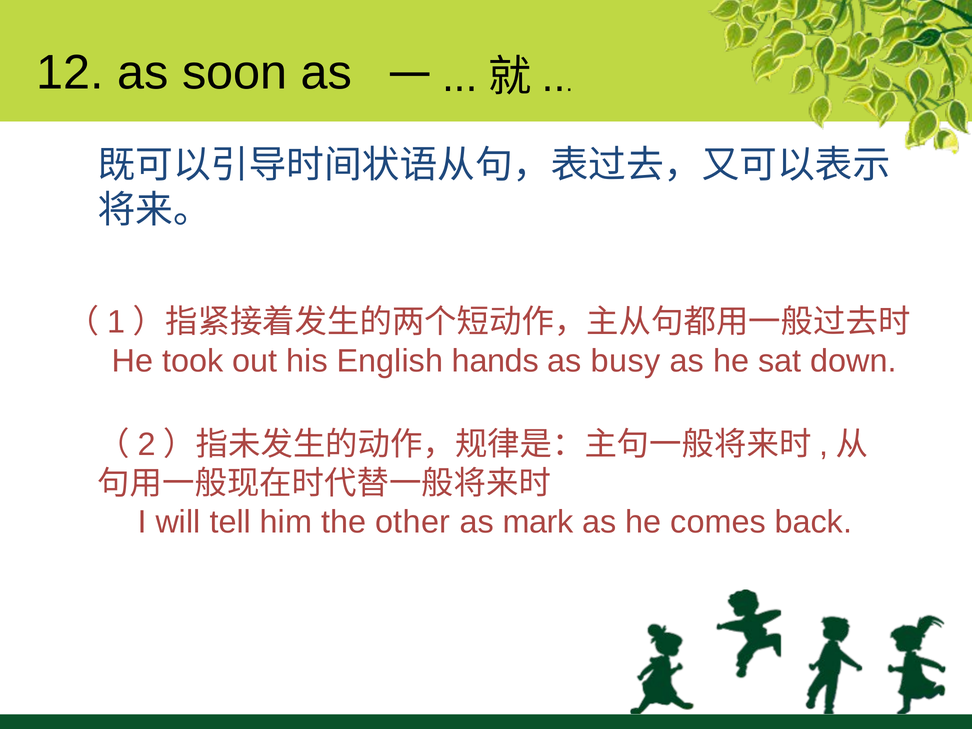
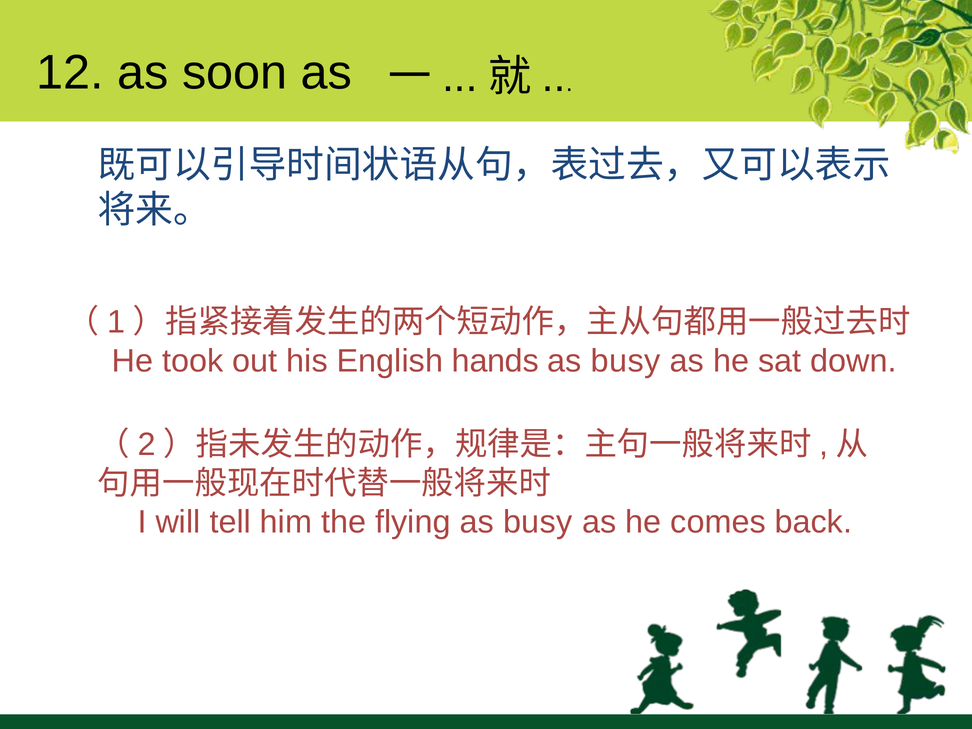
other: other -> flying
mark at (538, 522): mark -> busy
